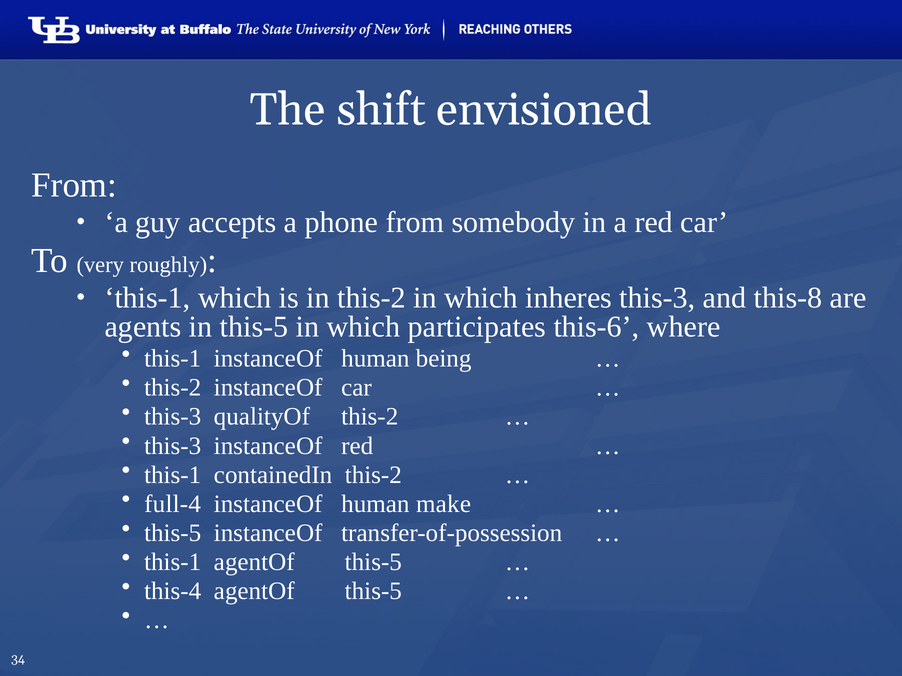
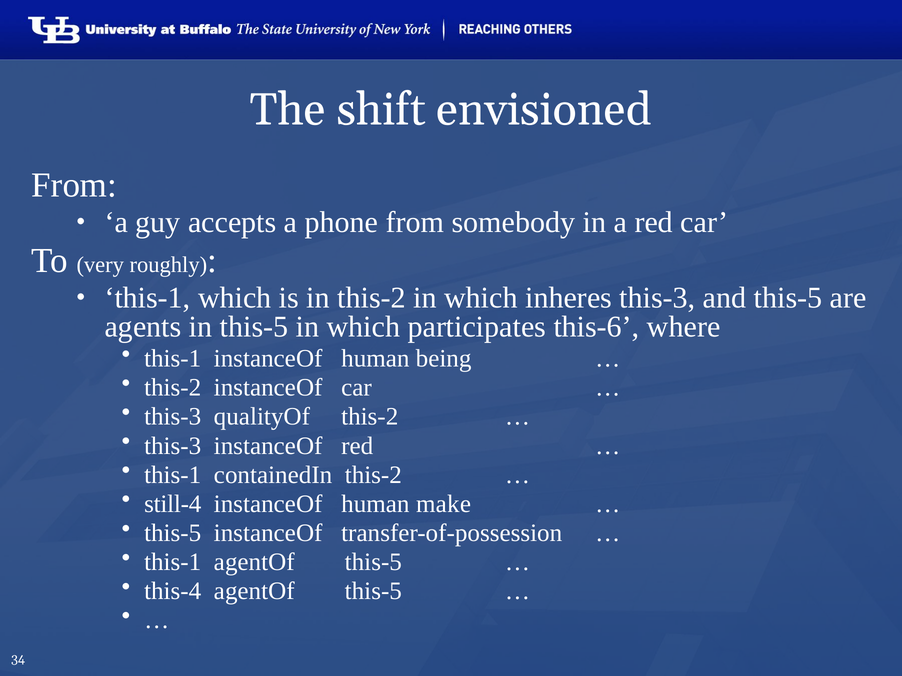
and this-8: this-8 -> this-5
full-4: full-4 -> still-4
